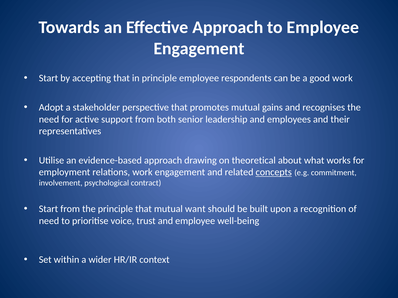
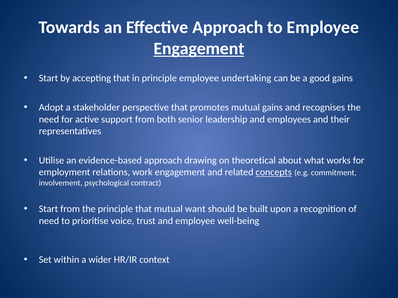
Engagement at (199, 49) underline: none -> present
respondents: respondents -> undertaking
good work: work -> gains
